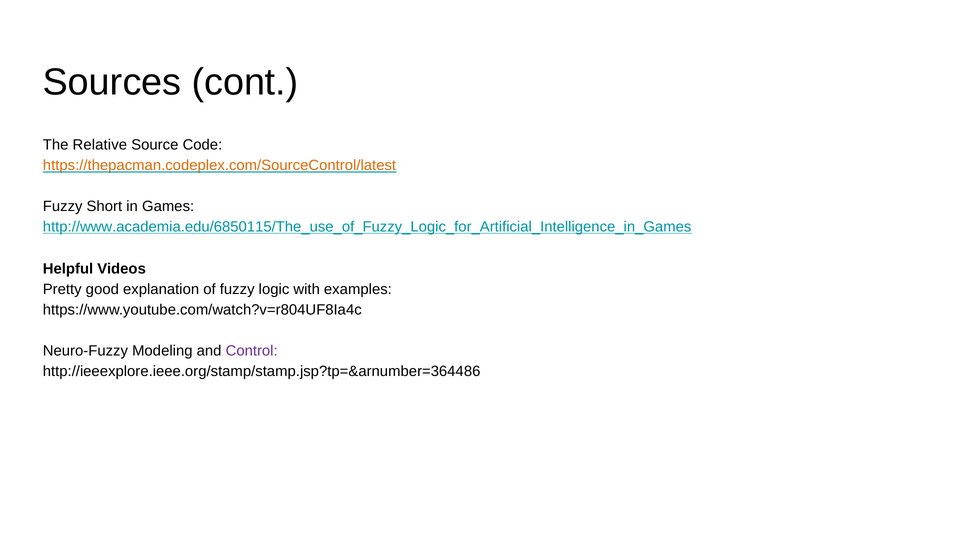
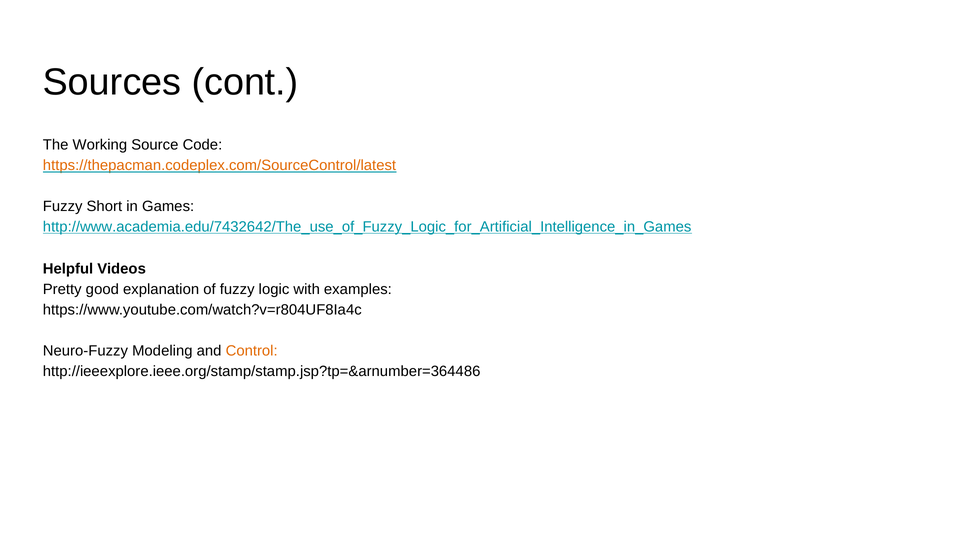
Relative: Relative -> Working
http://www.academia.edu/6850115/The_use_of_Fuzzy_Logic_for_Artificial_Intelligence_in_Games: http://www.academia.edu/6850115/The_use_of_Fuzzy_Logic_for_Artificial_Intelligence_in_Games -> http://www.academia.edu/7432642/The_use_of_Fuzzy_Logic_for_Artificial_Intelligence_in_Games
Control colour: purple -> orange
